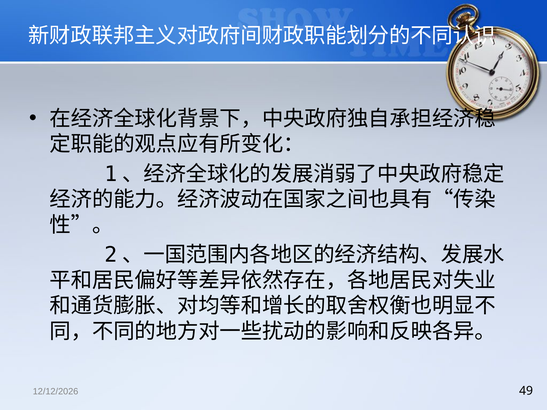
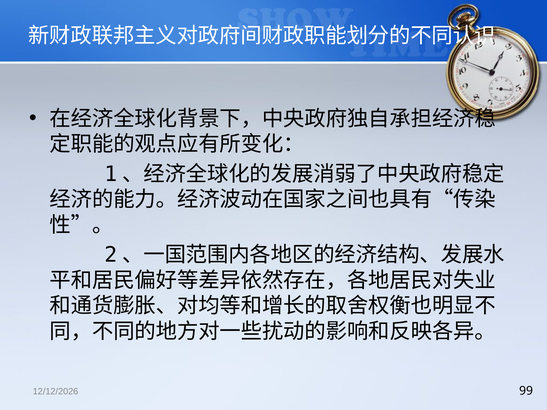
49: 49 -> 99
